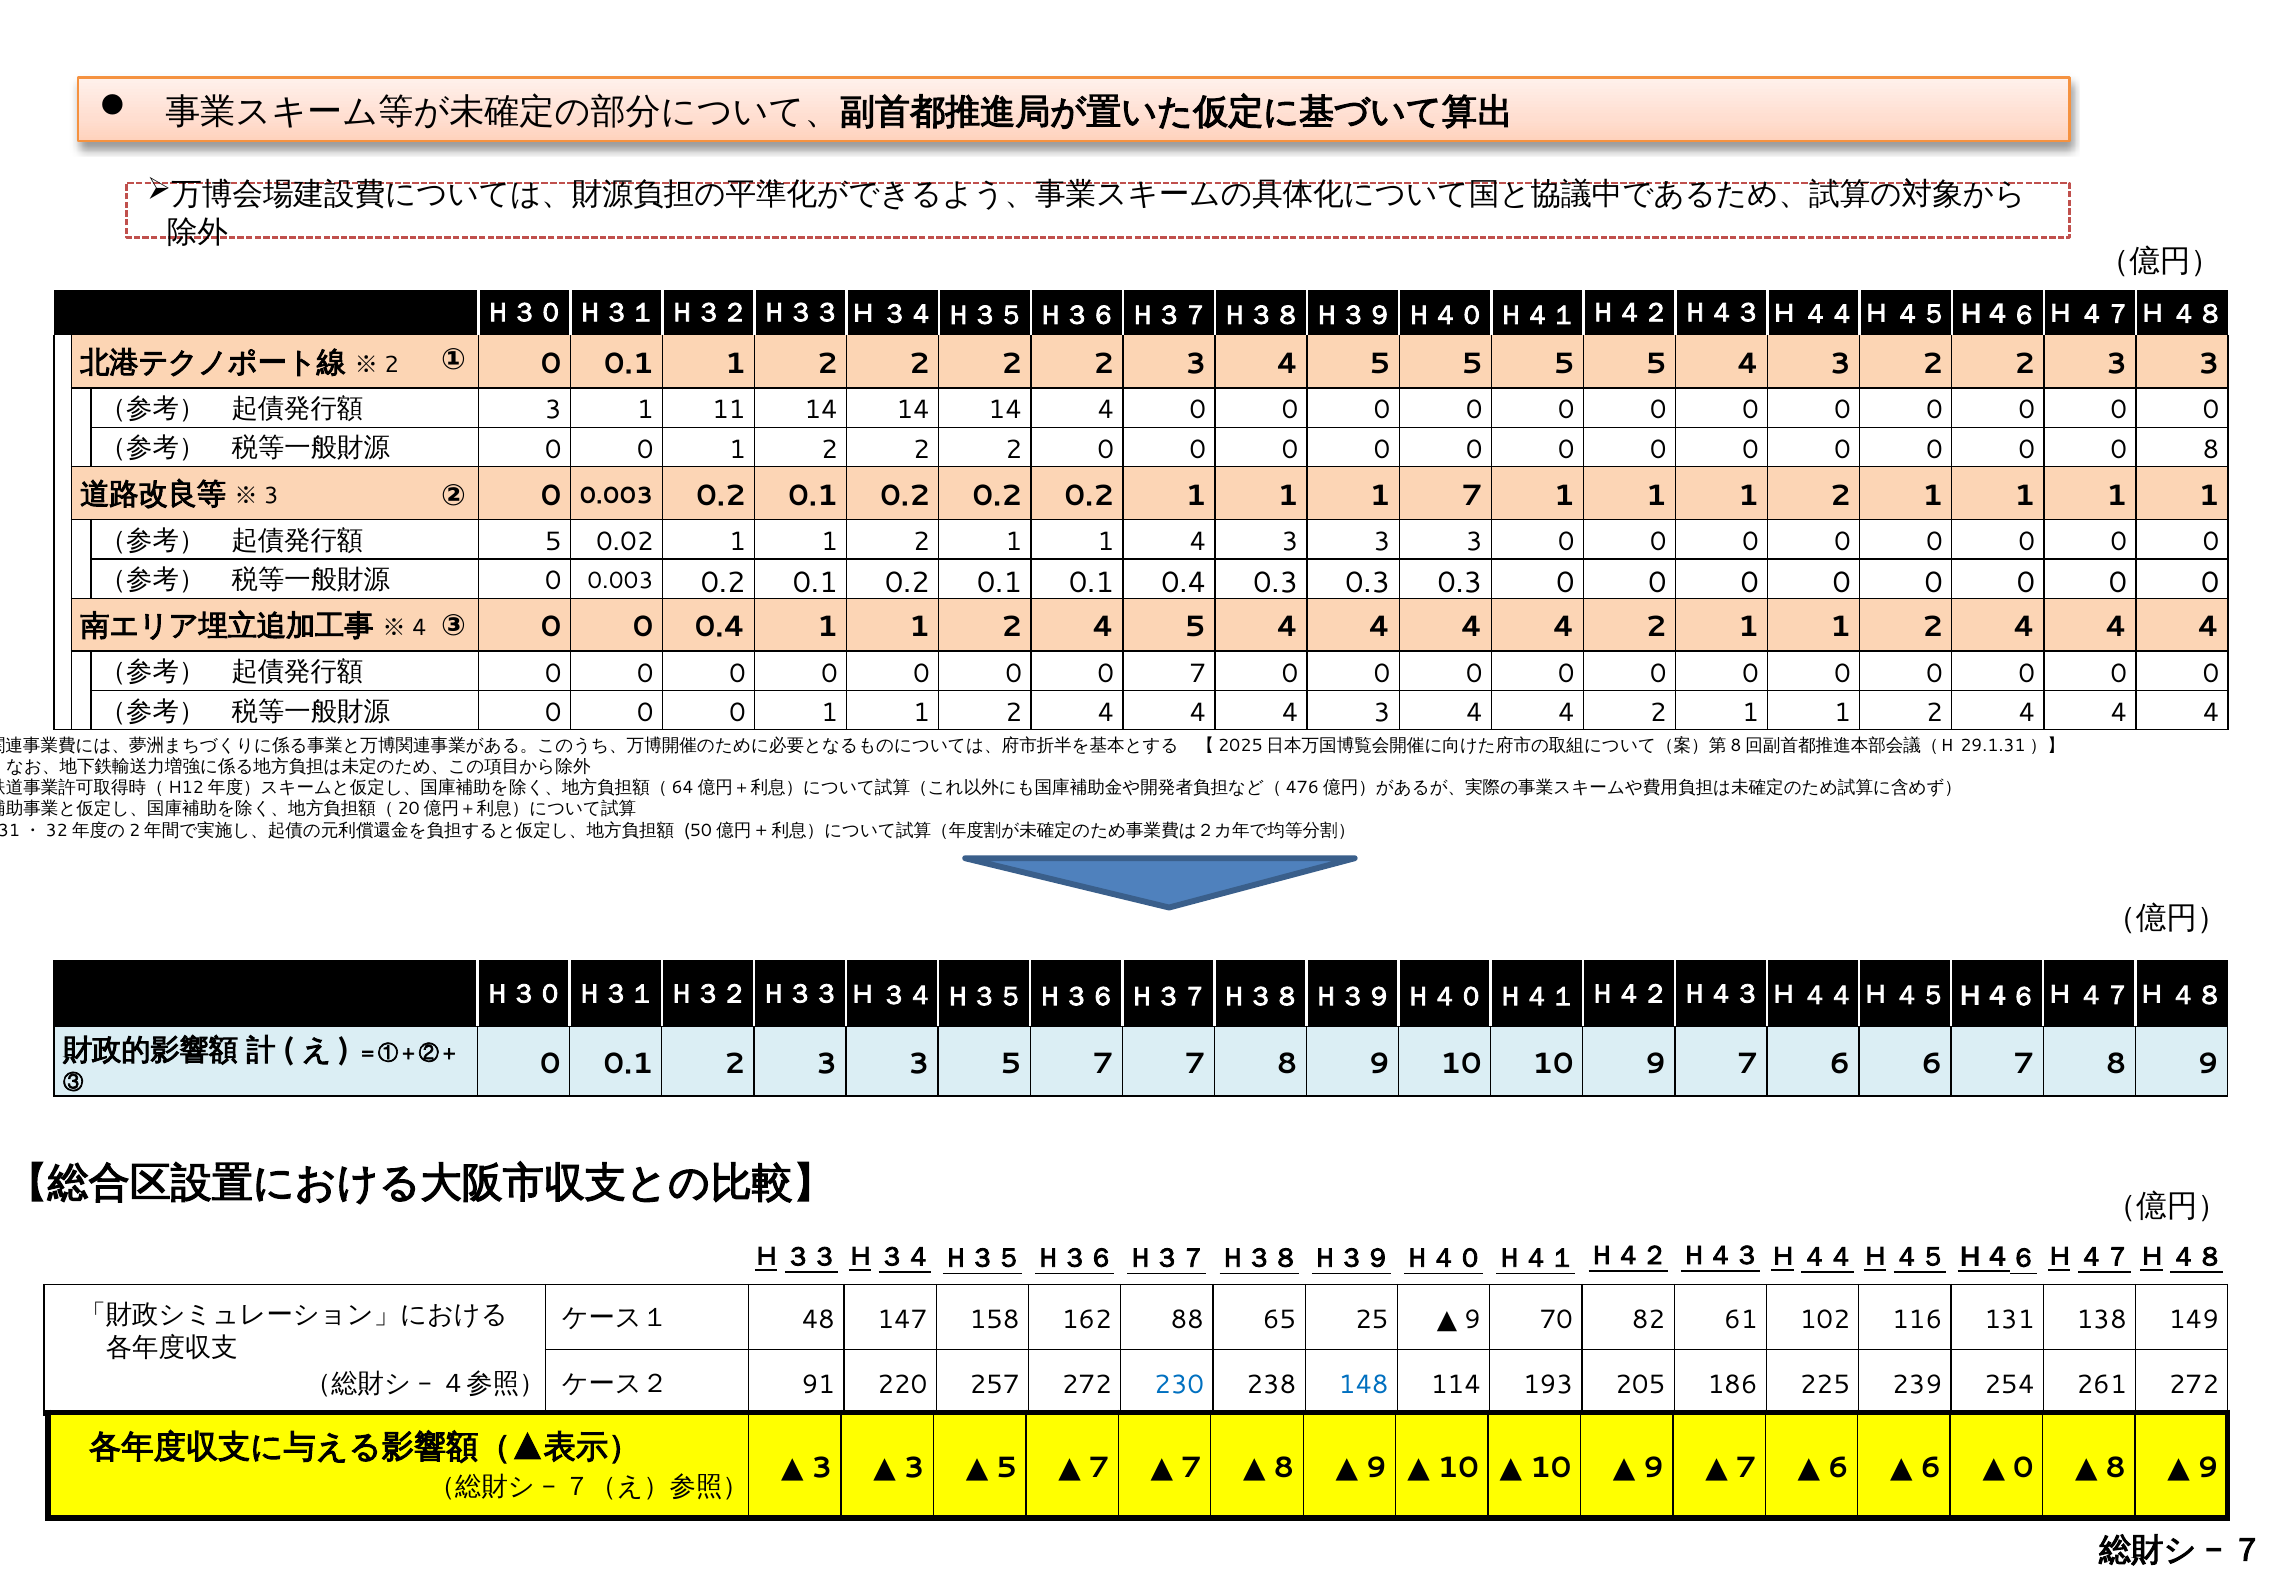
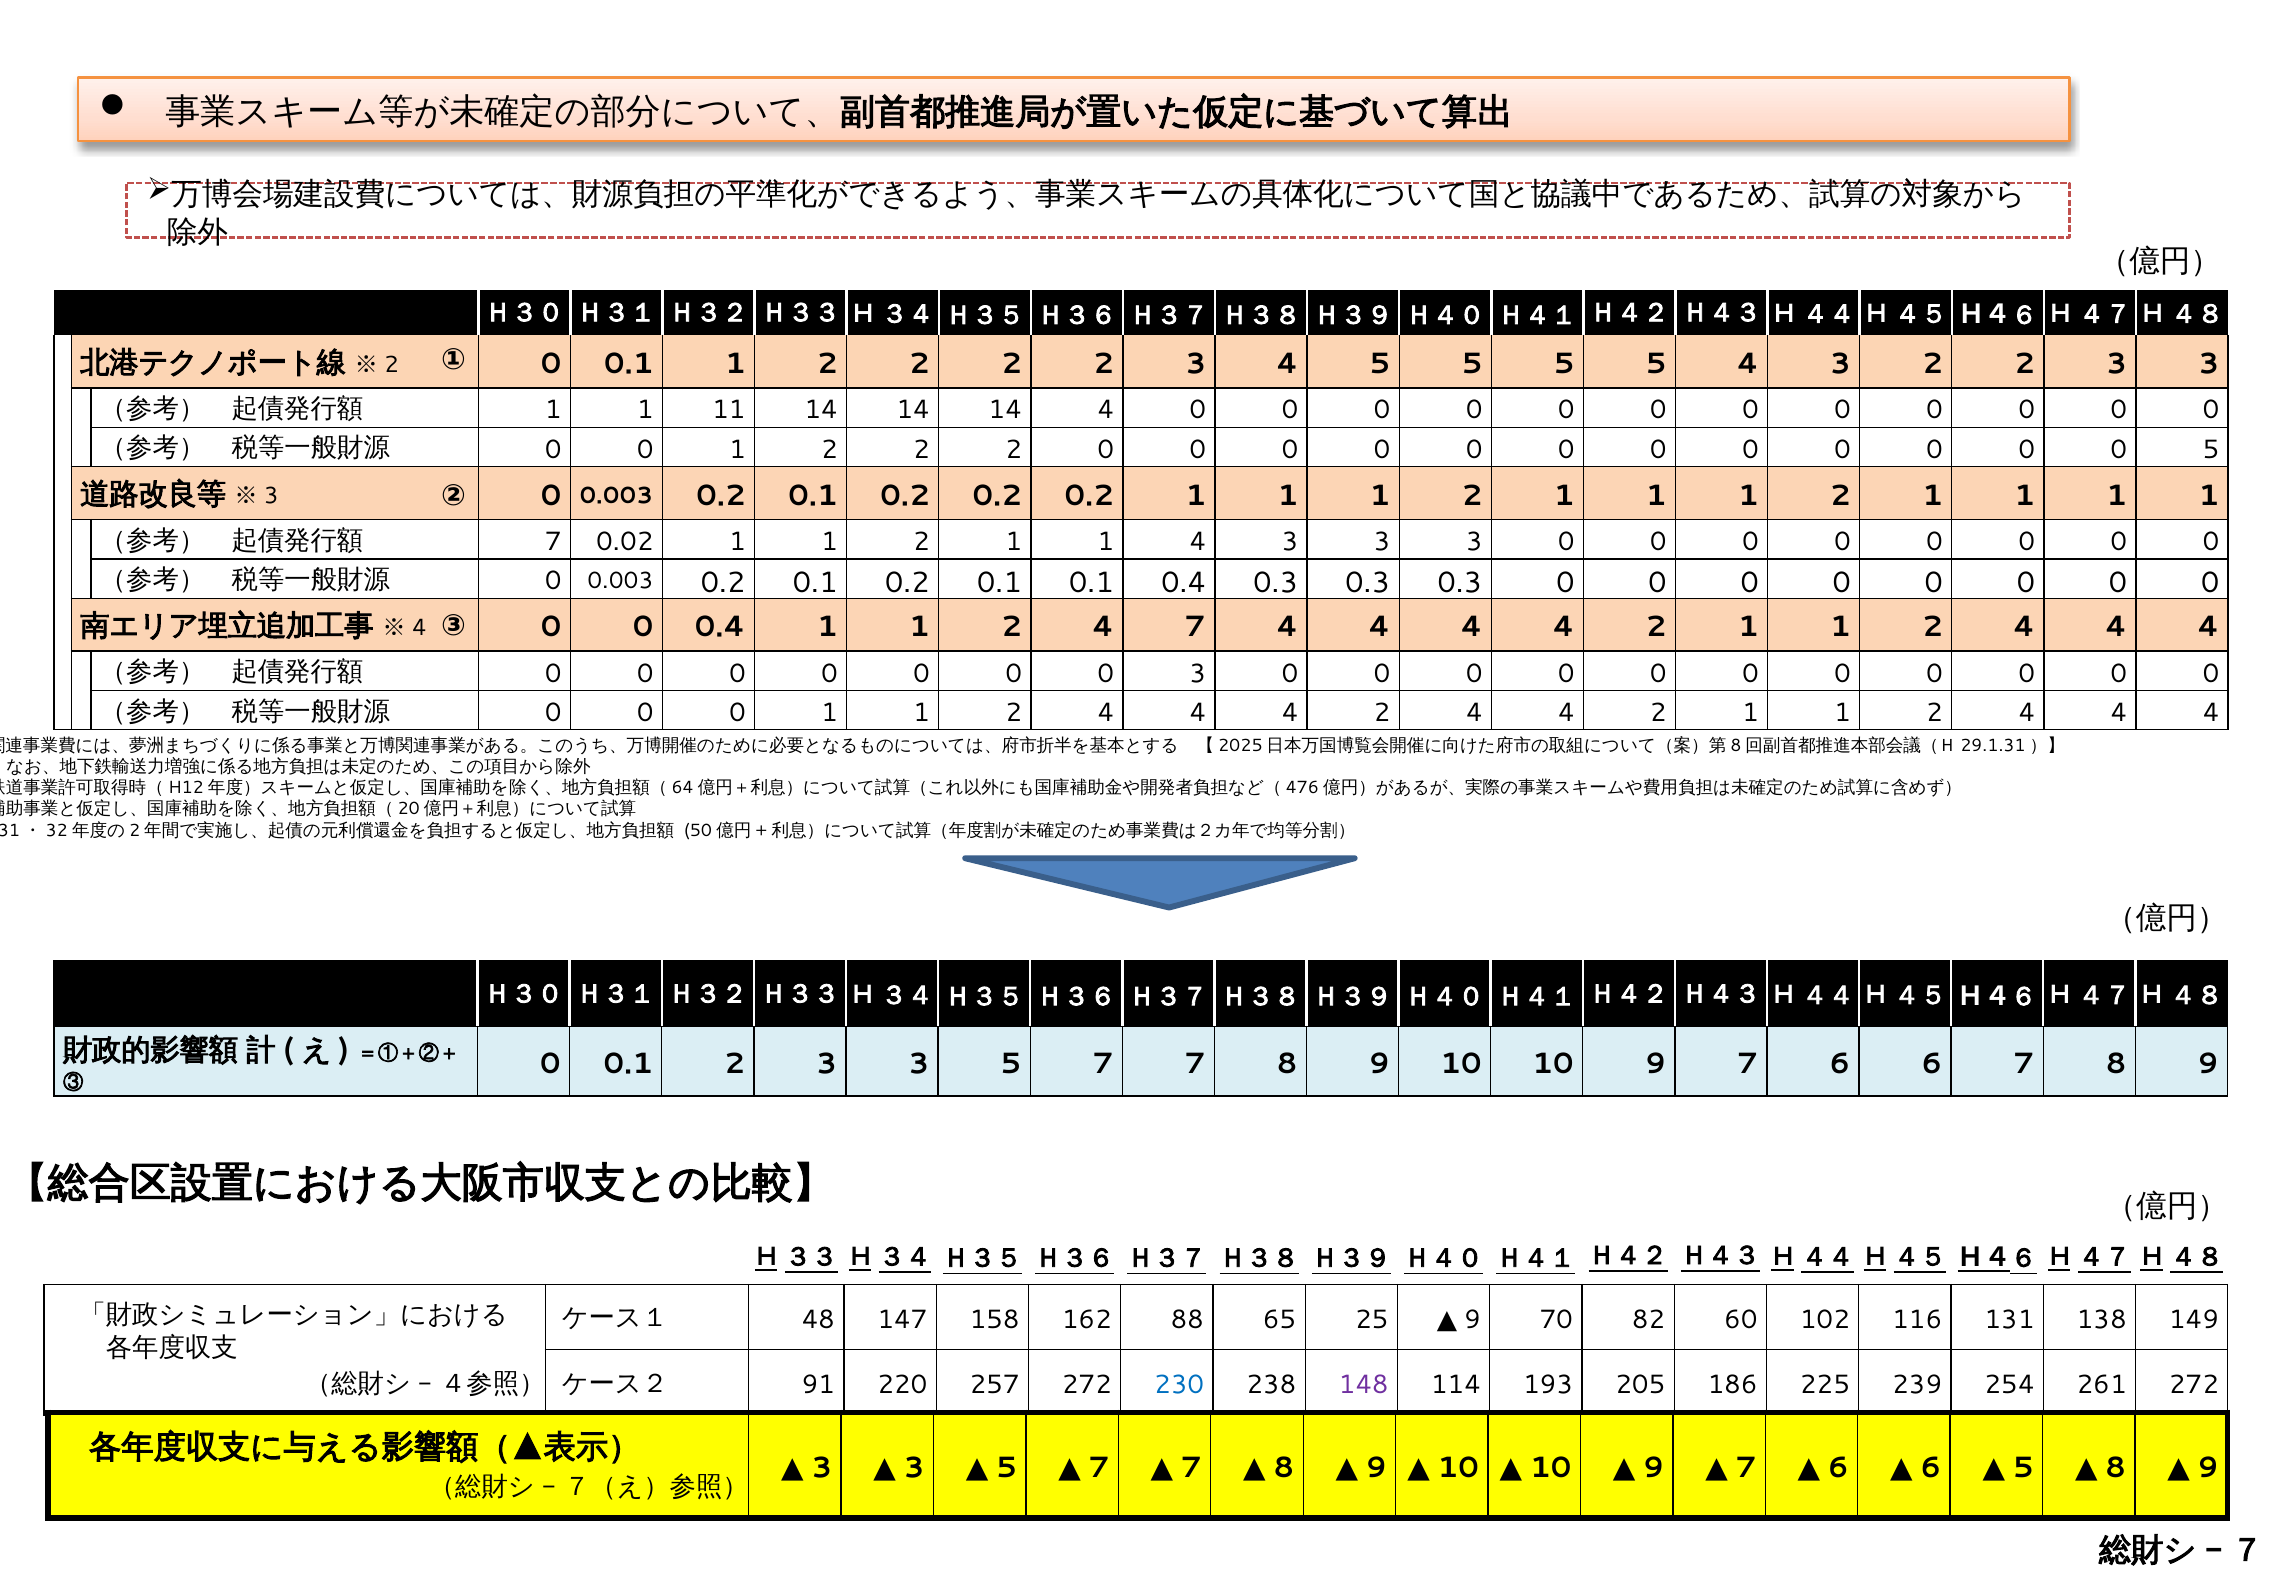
3 at (553, 410): 3 -> 1
0 8: 8 -> 5
7 at (1472, 496): 7 -> 2
5 at (553, 542): 5 -> 7
2 4 5: 5 -> 7
0 7: 7 -> 3
3 at (1382, 712): 3 -> 2
61: 61 -> 60
148 colour: blue -> purple
0 at (2023, 1467): 0 -> 5
